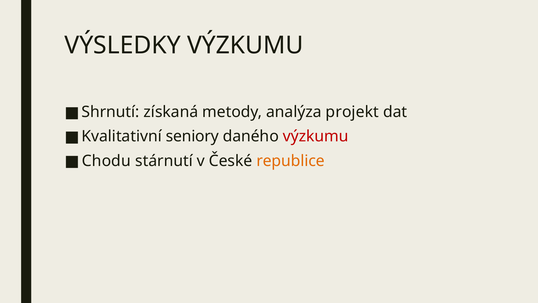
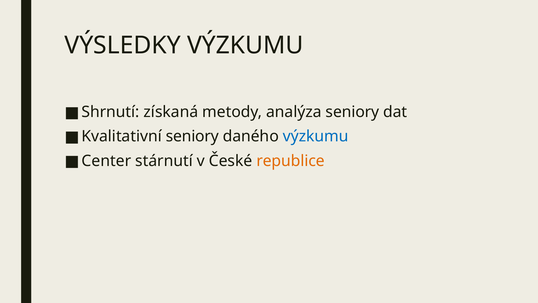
analýza projekt: projekt -> seniory
výzkumu at (316, 136) colour: red -> blue
Chodu: Chodu -> Center
